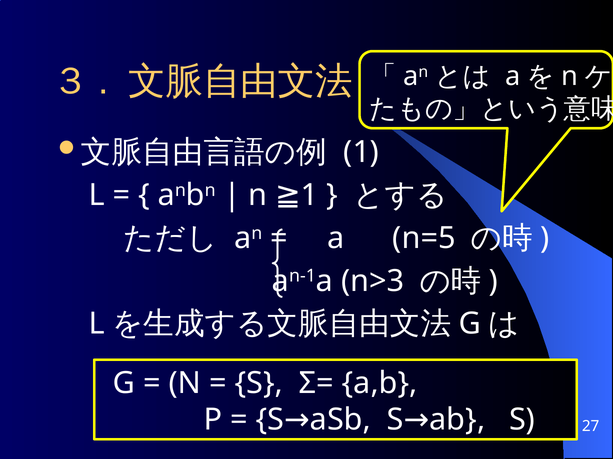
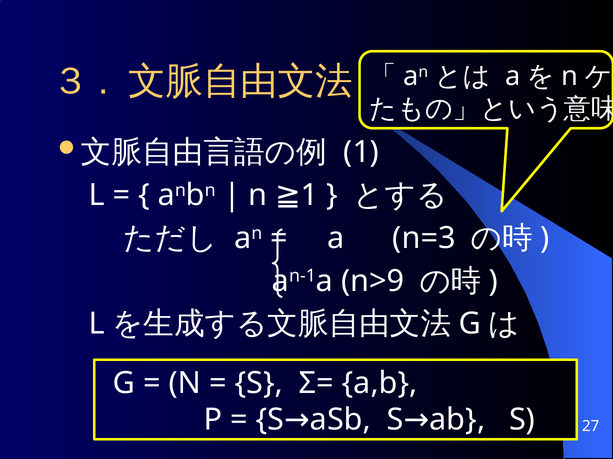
n=5: n=5 -> n=3
n>3: n>3 -> n>9
